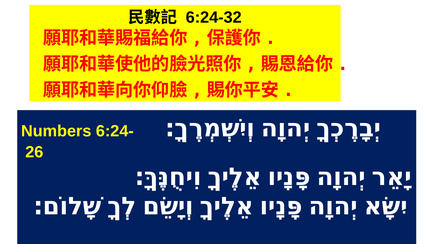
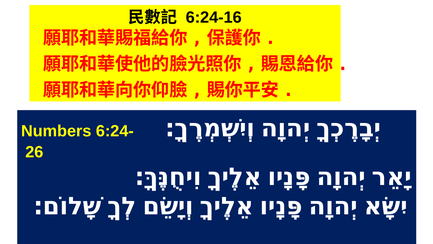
6:24-32: 6:24-32 -> 6:24-16
